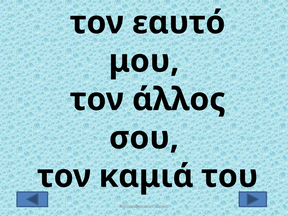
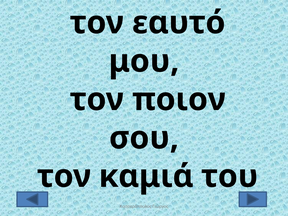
άλλος: άλλος -> ποιον
